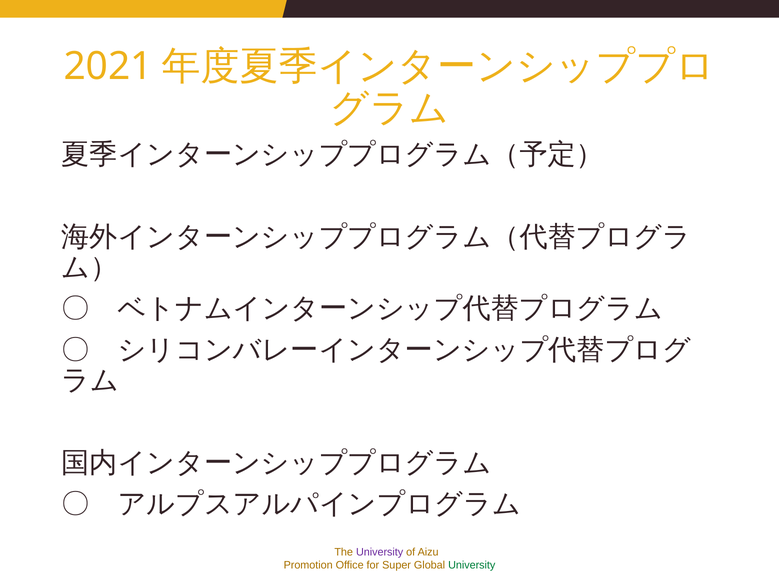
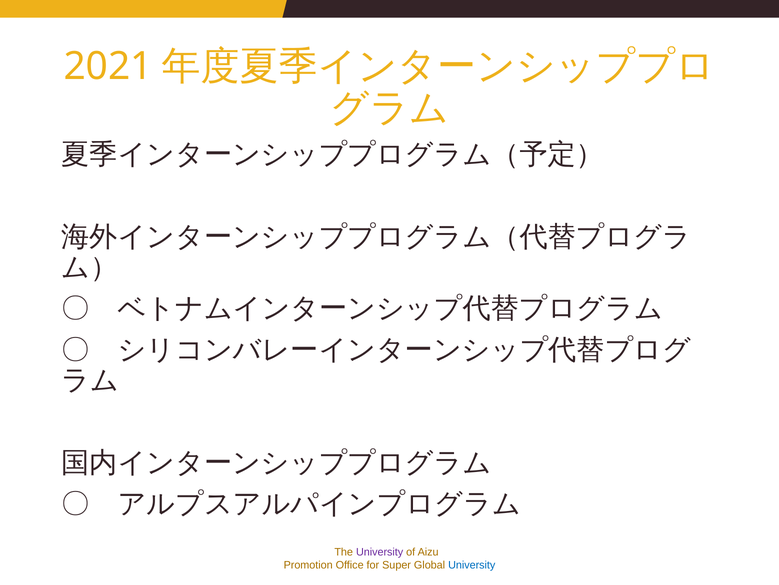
University at (472, 564) colour: green -> blue
